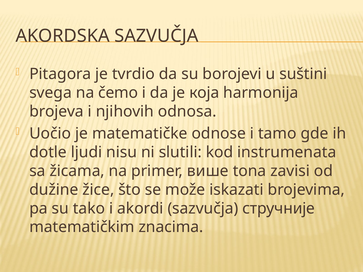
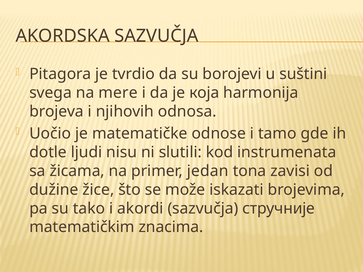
čemo: čemo -> mere
више: више -> jedan
